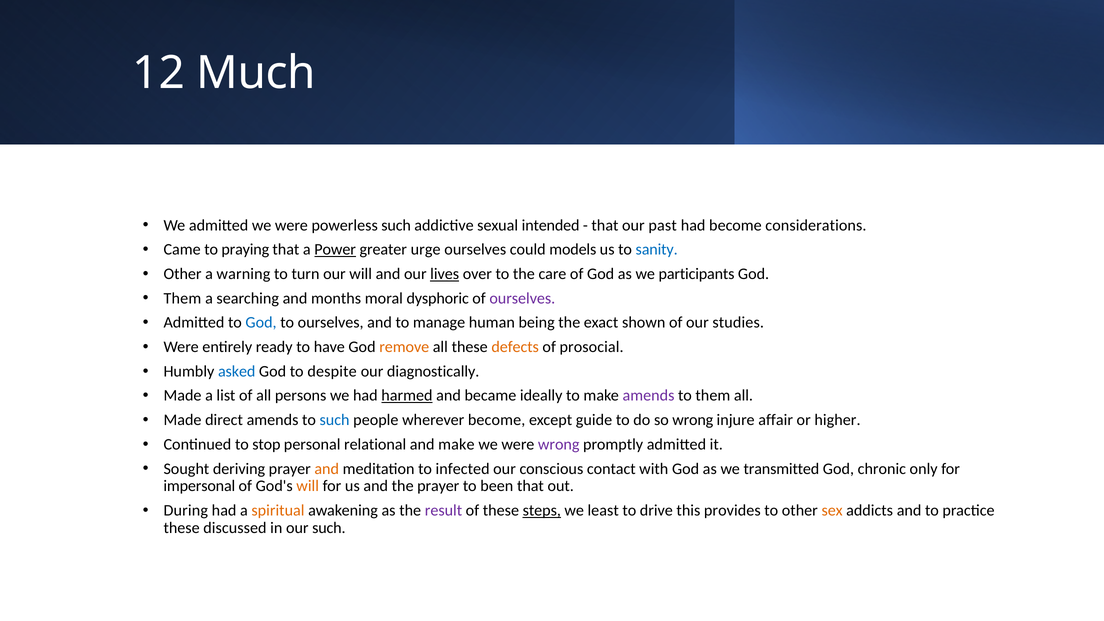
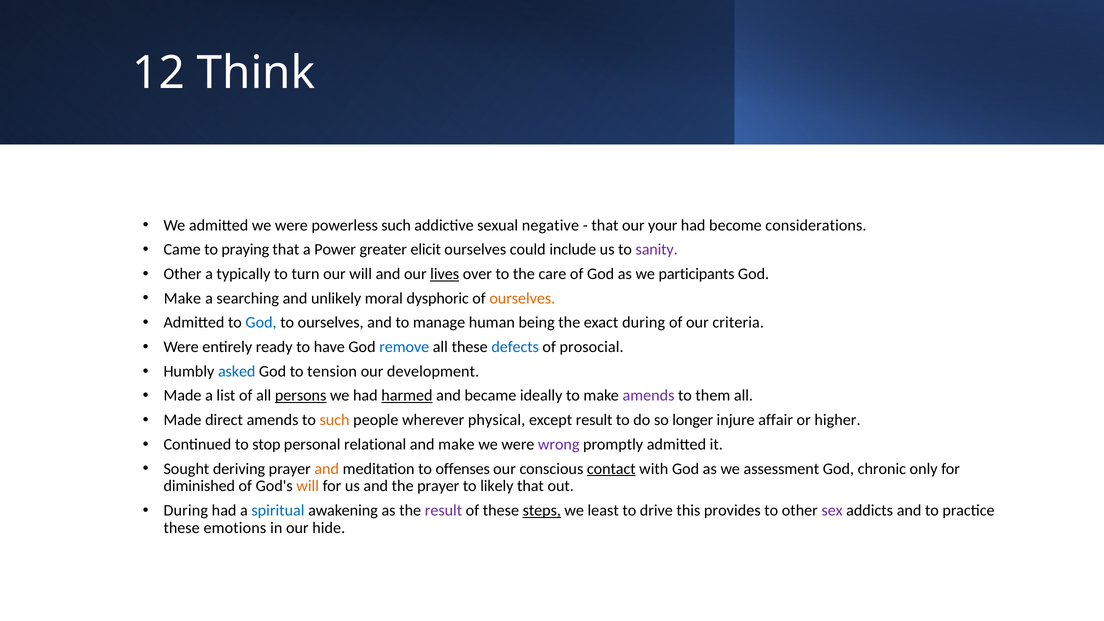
Much: Much -> Think
intended: intended -> negative
past: past -> your
Power underline: present -> none
urge: urge -> elicit
models: models -> include
sanity colour: blue -> purple
warning: warning -> typically
Them at (182, 298): Them -> Make
months: months -> unlikely
ourselves at (522, 298) colour: purple -> orange
exact shown: shown -> during
studies: studies -> criteria
remove colour: orange -> blue
defects colour: orange -> blue
despite: despite -> tension
diagnostically: diagnostically -> development
persons underline: none -> present
such at (335, 420) colour: blue -> orange
wherever become: become -> physical
except guide: guide -> result
so wrong: wrong -> longer
infected: infected -> offenses
contact underline: none -> present
transmitted: transmitted -> assessment
impersonal: impersonal -> diminished
been: been -> likely
spiritual colour: orange -> blue
sex colour: orange -> purple
discussed: discussed -> emotions
our such: such -> hide
